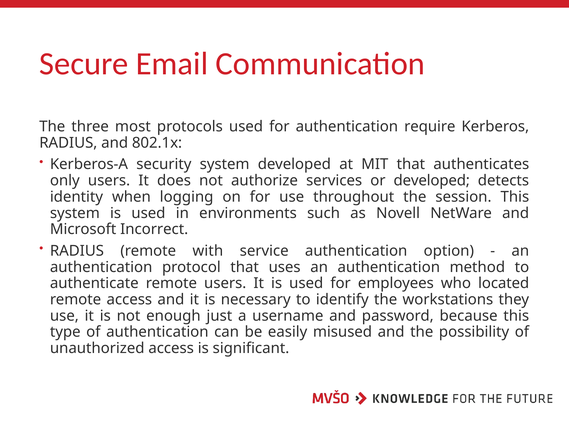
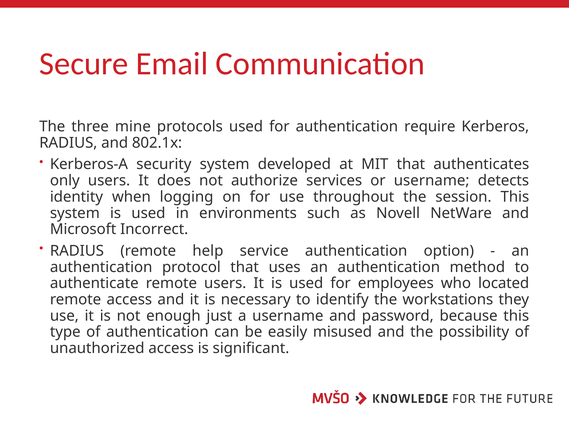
most: most -> mine
or developed: developed -> username
with: with -> help
